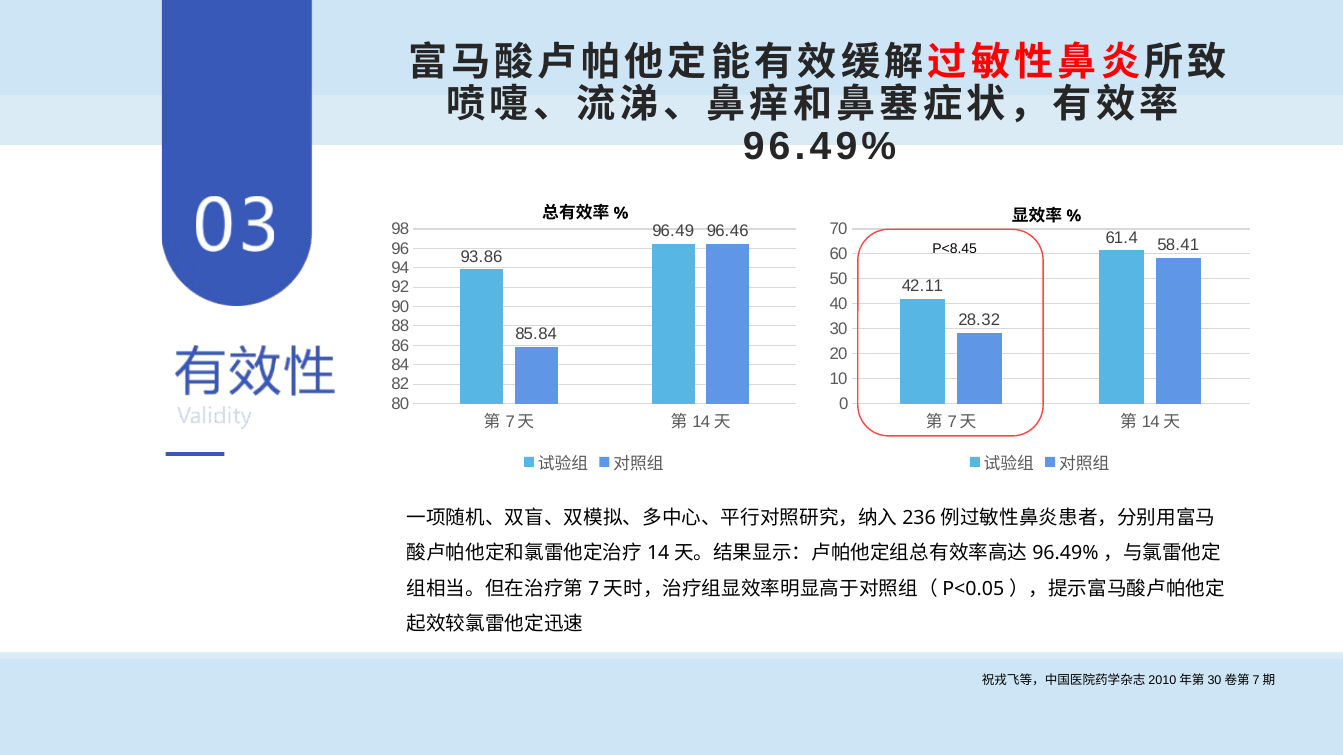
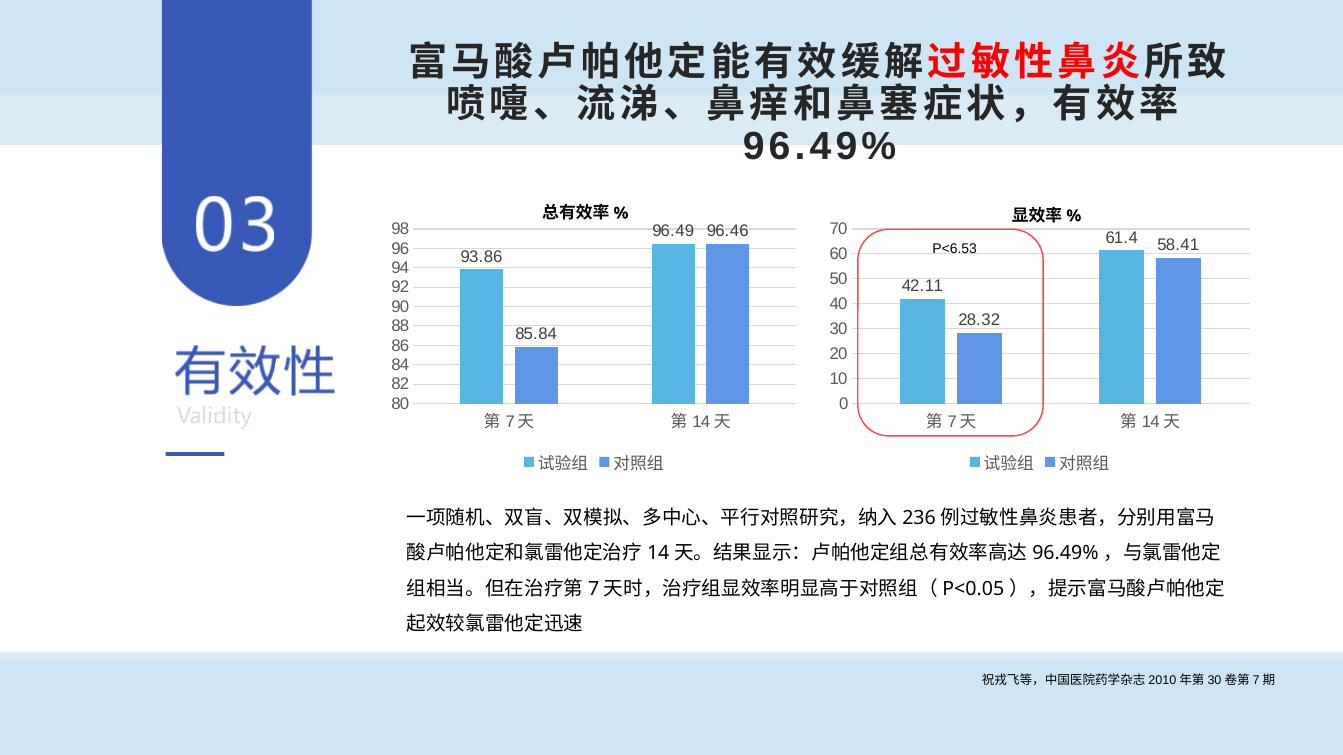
P<8.45: P<8.45 -> P<6.53
